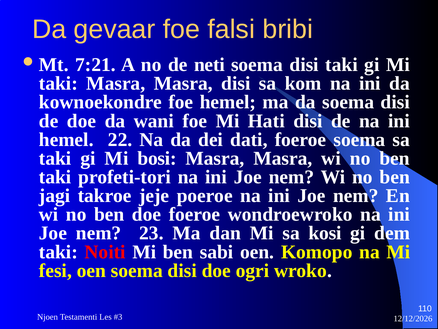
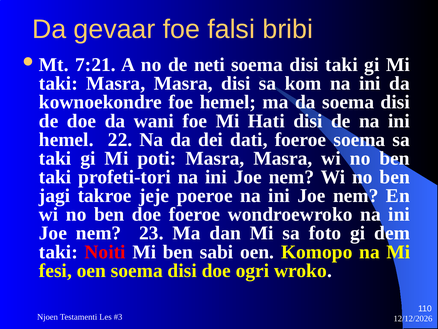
bosi: bosi -> poti
kosi: kosi -> foto
